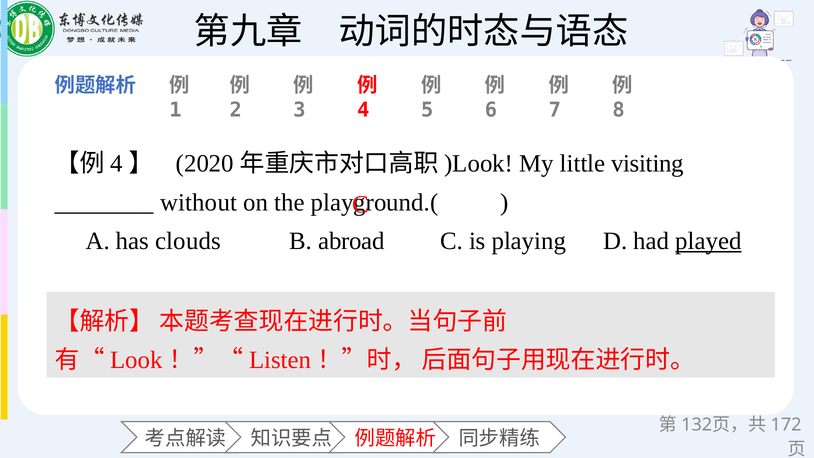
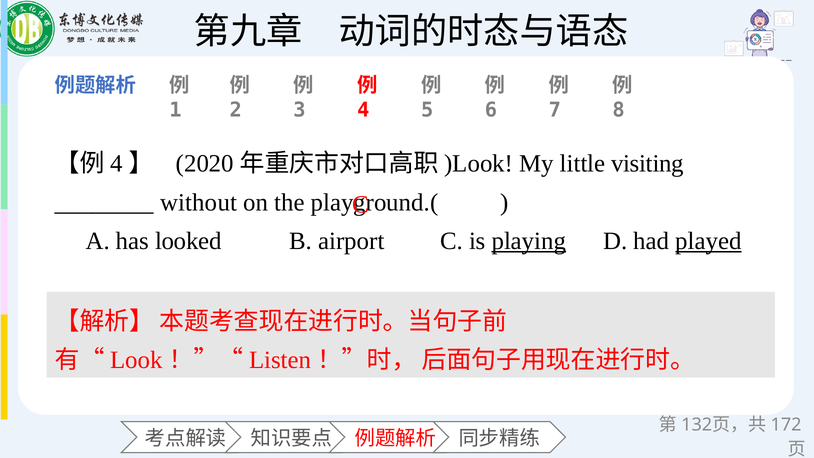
clouds: clouds -> looked
abroad: abroad -> airport
playing underline: none -> present
